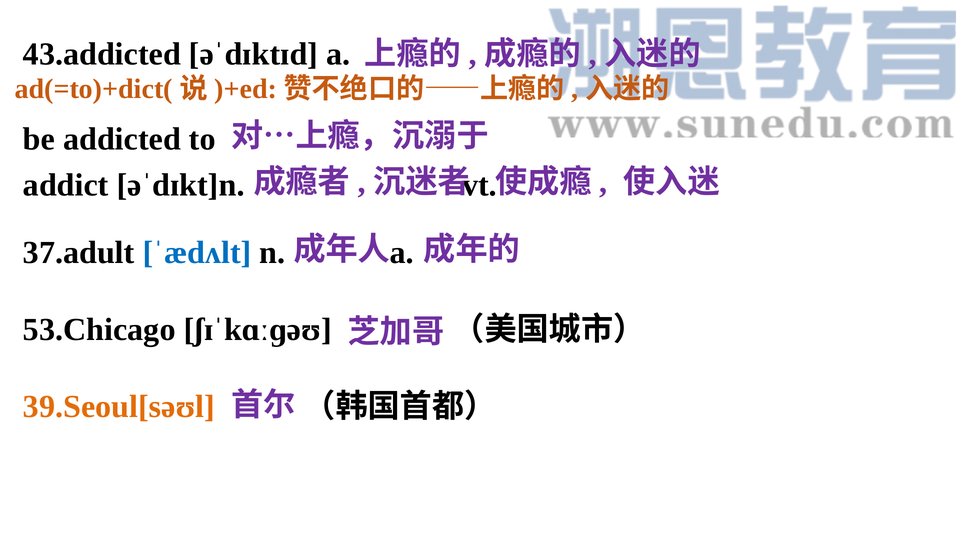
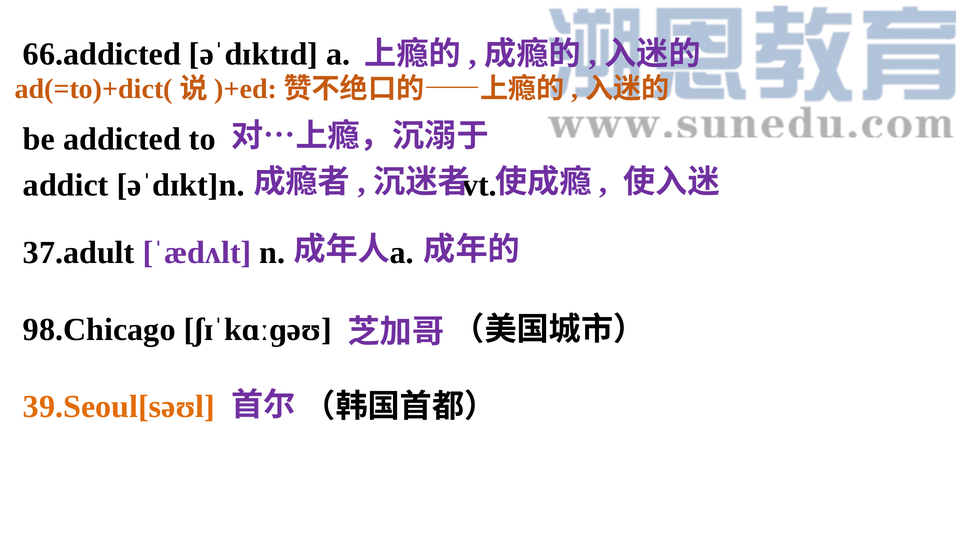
43.addicted: 43.addicted -> 66.addicted
ˈædʌlt colour: blue -> purple
53.Chicago: 53.Chicago -> 98.Chicago
